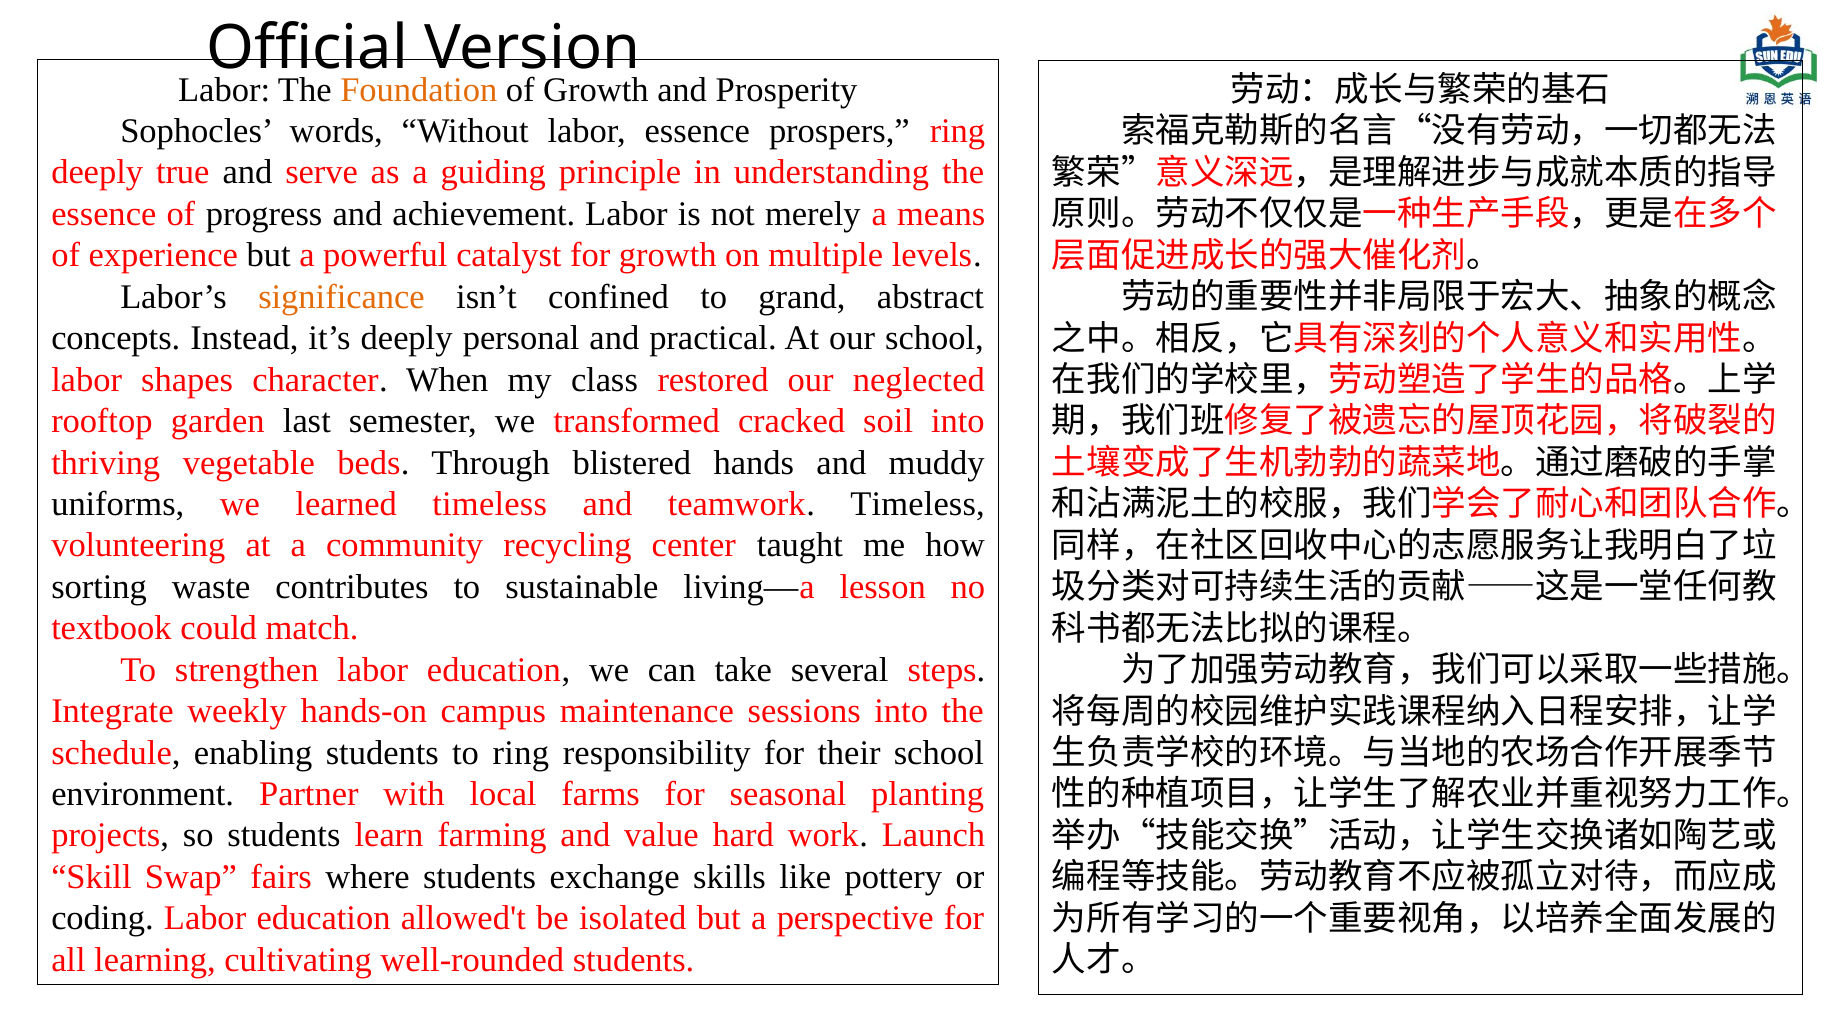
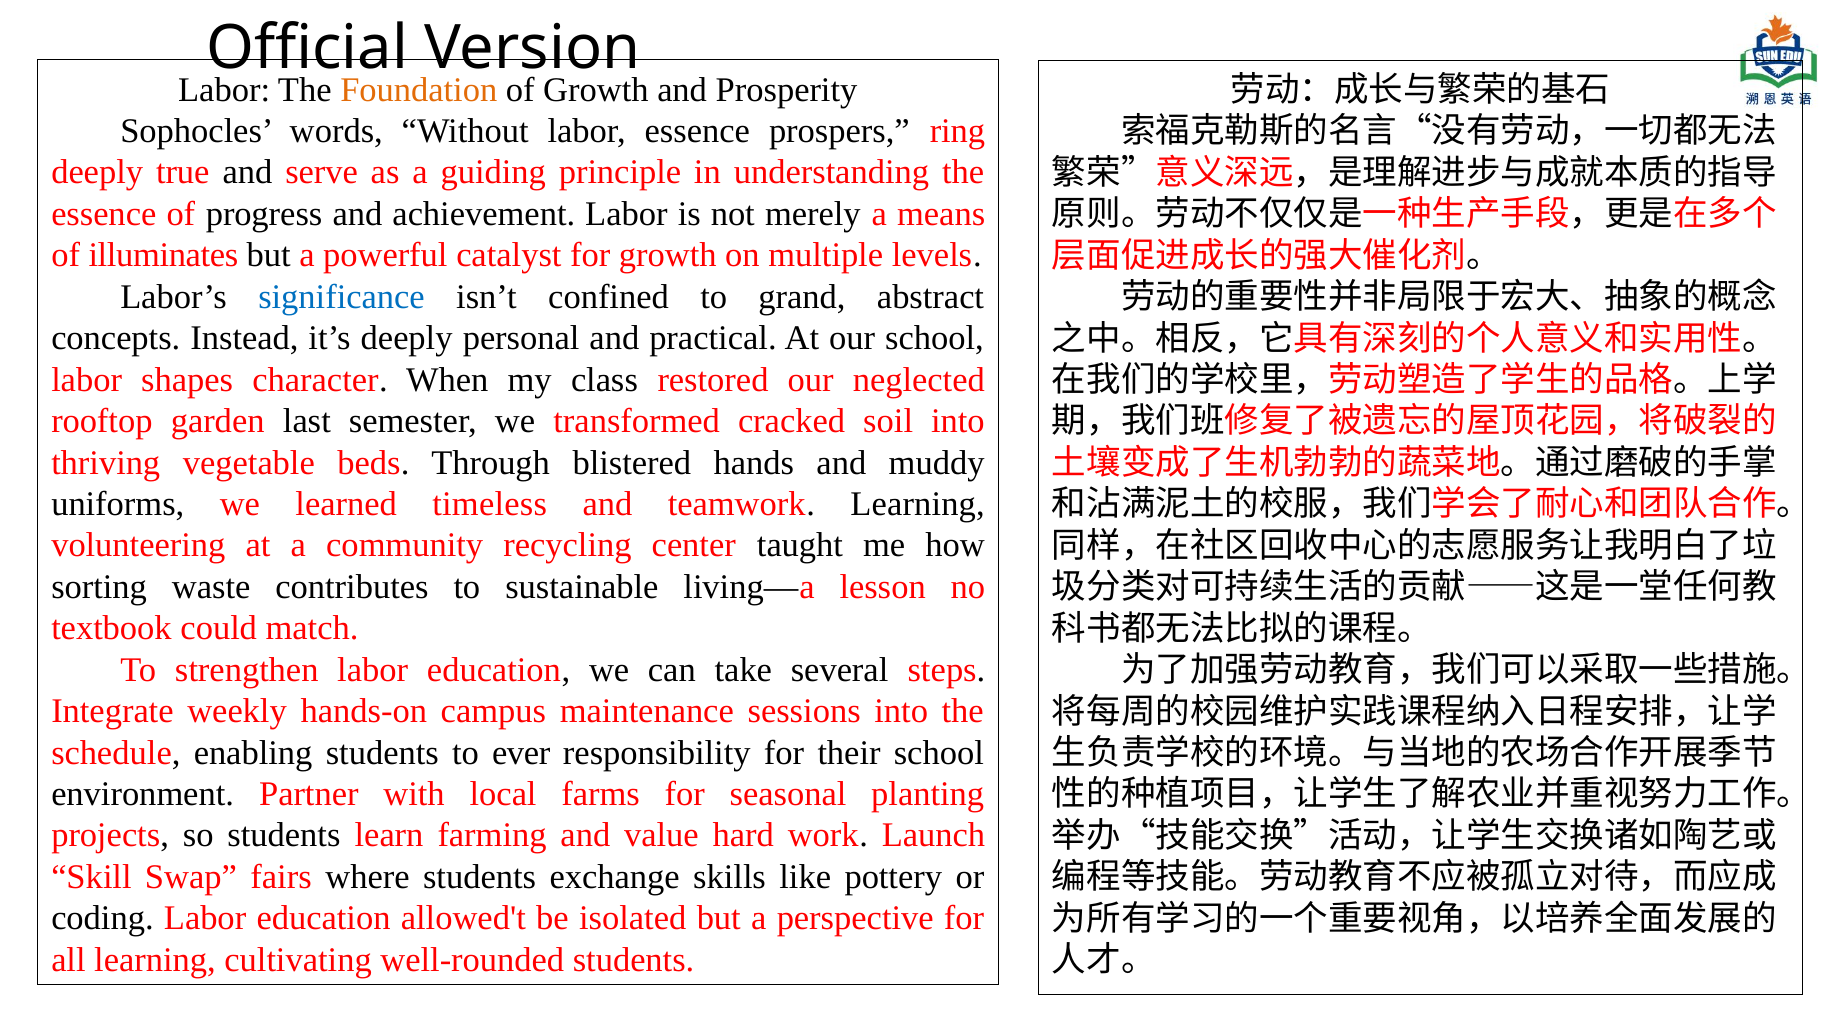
experience: experience -> illuminates
significance colour: orange -> blue
teamwork Timeless: Timeless -> Learning
to ring: ring -> ever
